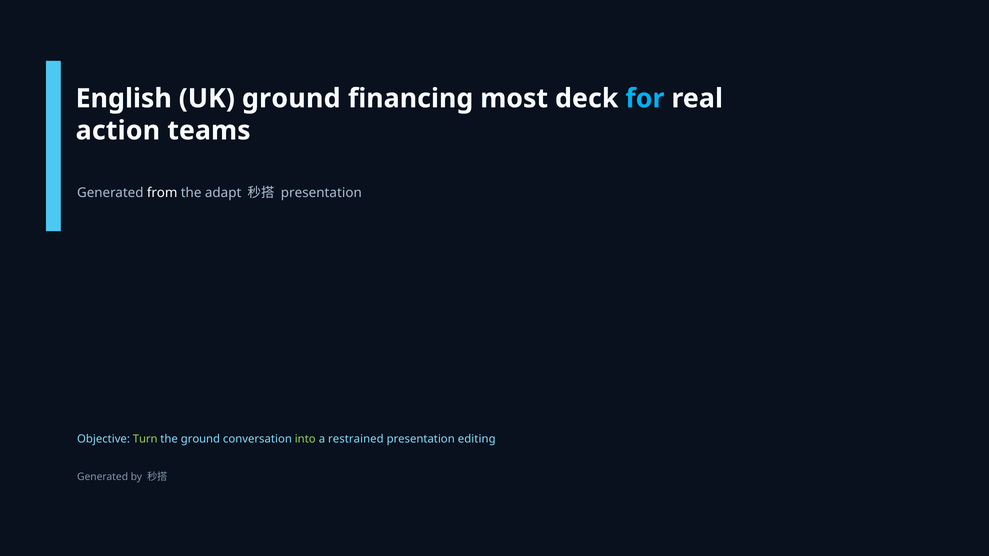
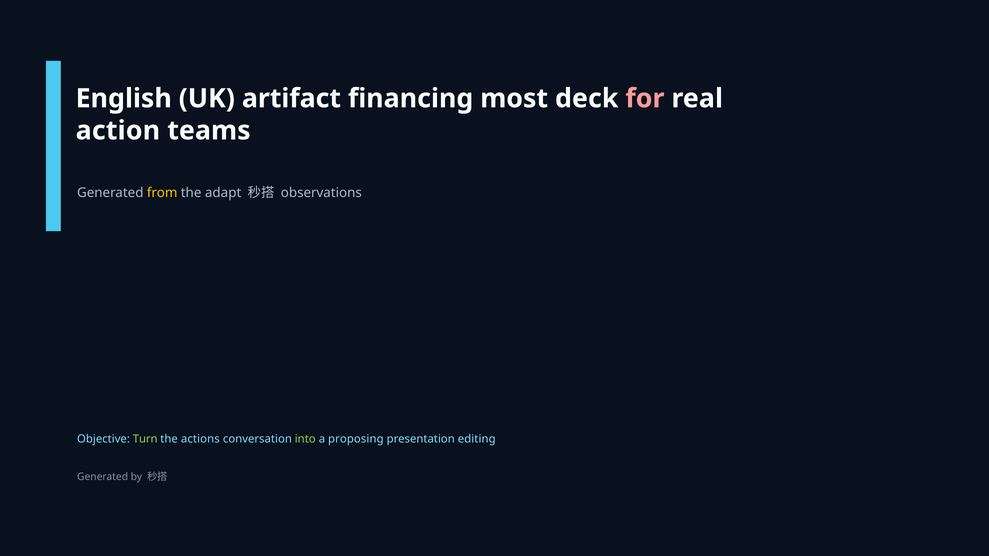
UK ground: ground -> artifact
for colour: light blue -> pink
from colour: white -> yellow
presentation at (321, 193): presentation -> observations
the ground: ground -> actions
restrained: restrained -> proposing
